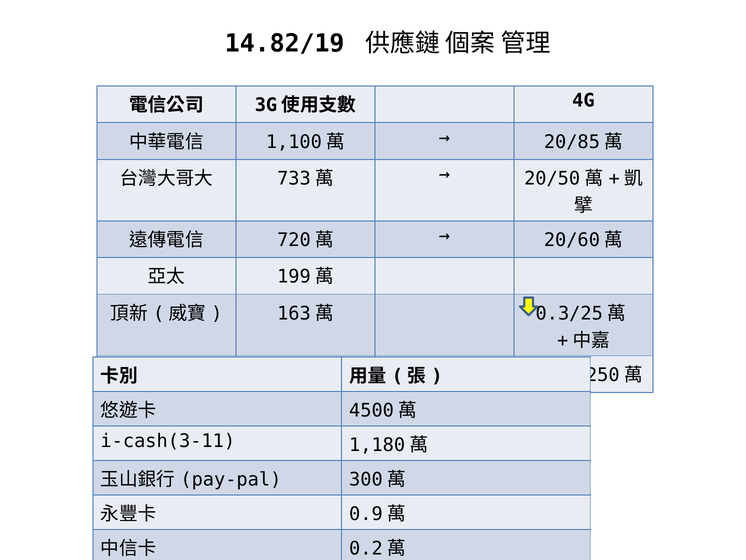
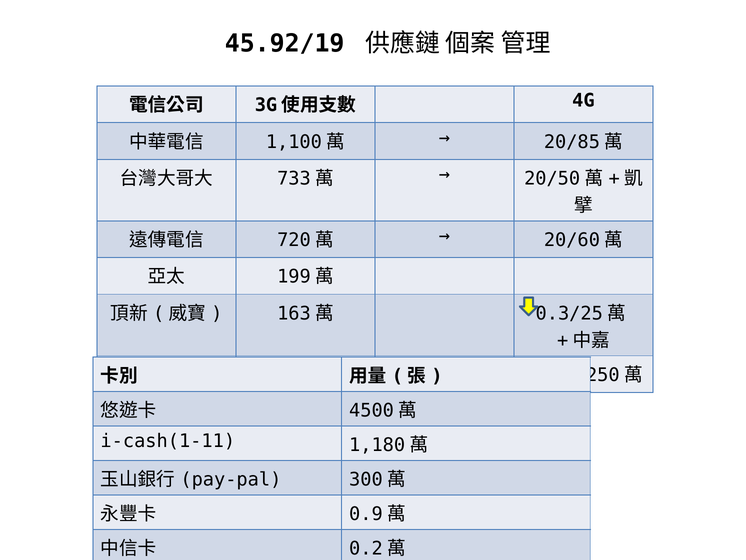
14.82/19: 14.82/19 -> 45.92/19
i-cash(3-11: i-cash(3-11 -> i-cash(1-11
